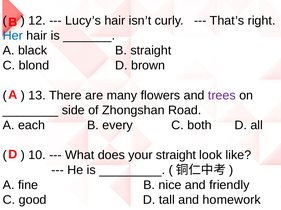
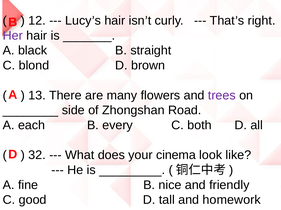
Her colour: blue -> purple
10: 10 -> 32
your straight: straight -> cinema
